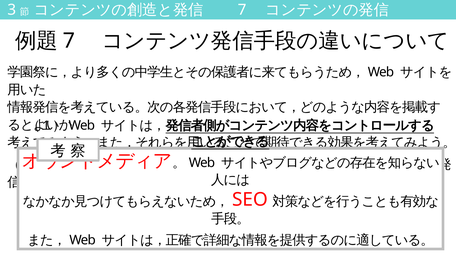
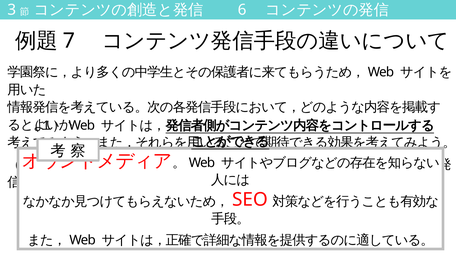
7 at (242, 10): 7 -> 6
